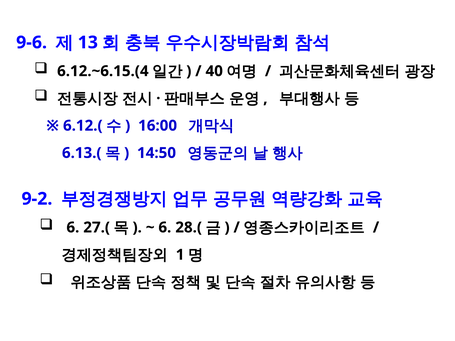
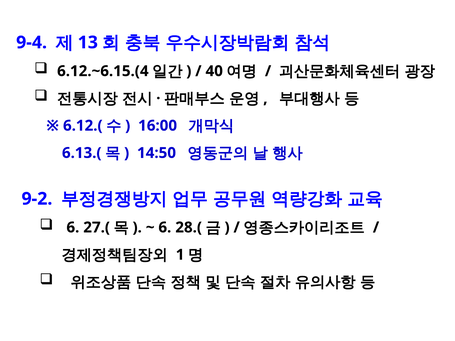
9-6: 9-6 -> 9-4
